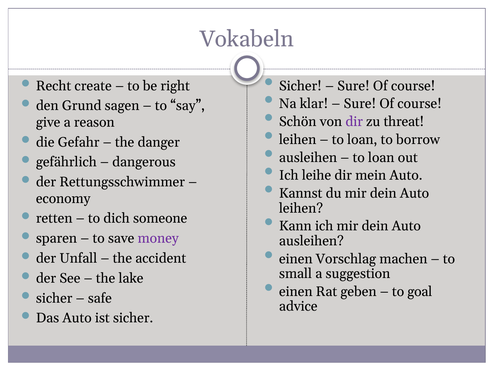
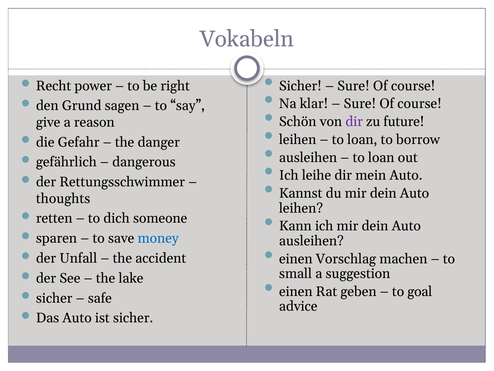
create: create -> power
threat: threat -> future
economy: economy -> thoughts
money colour: purple -> blue
